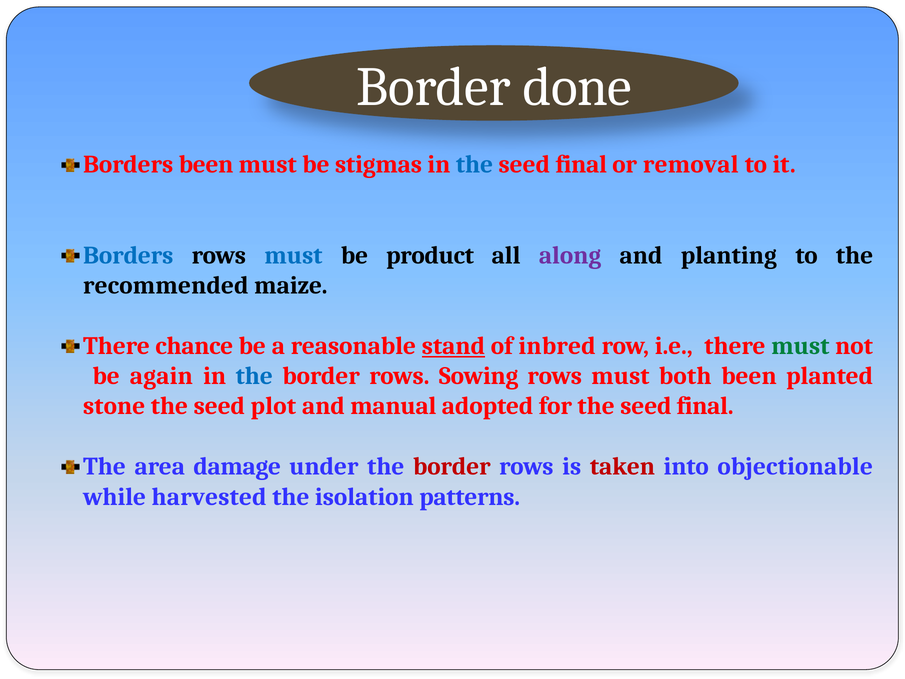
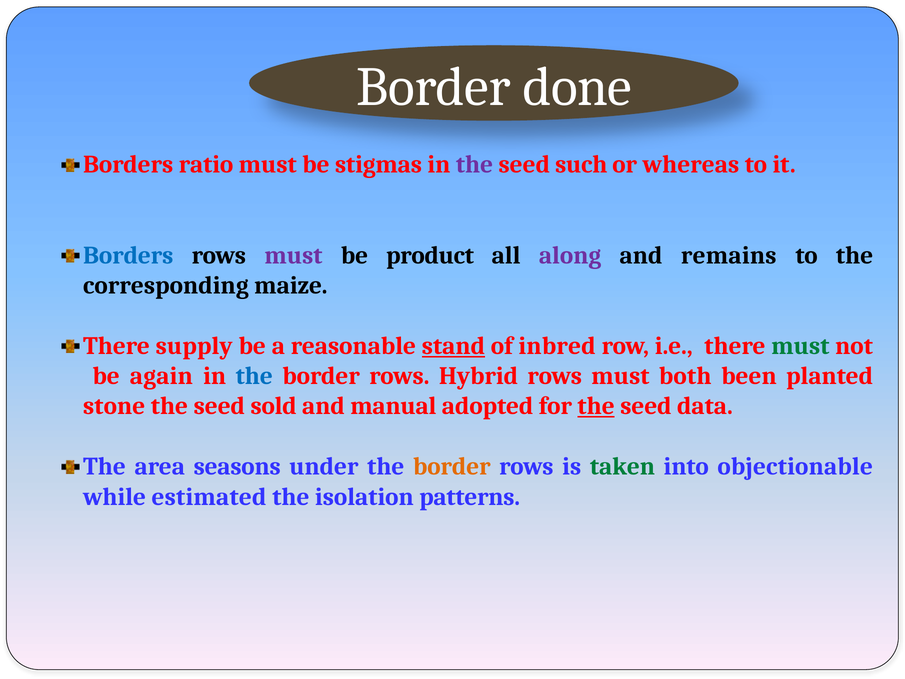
Borders been: been -> ratio
the at (475, 165) colour: blue -> purple
final at (581, 165): final -> such
removal: removal -> whereas
must at (293, 255) colour: blue -> purple
planting: planting -> remains
recommended: recommended -> corresponding
chance: chance -> supply
Sowing: Sowing -> Hybrid
plot: plot -> sold
the at (596, 406) underline: none -> present
final at (705, 406): final -> data
damage: damage -> seasons
border at (452, 466) colour: red -> orange
taken colour: red -> green
harvested: harvested -> estimated
